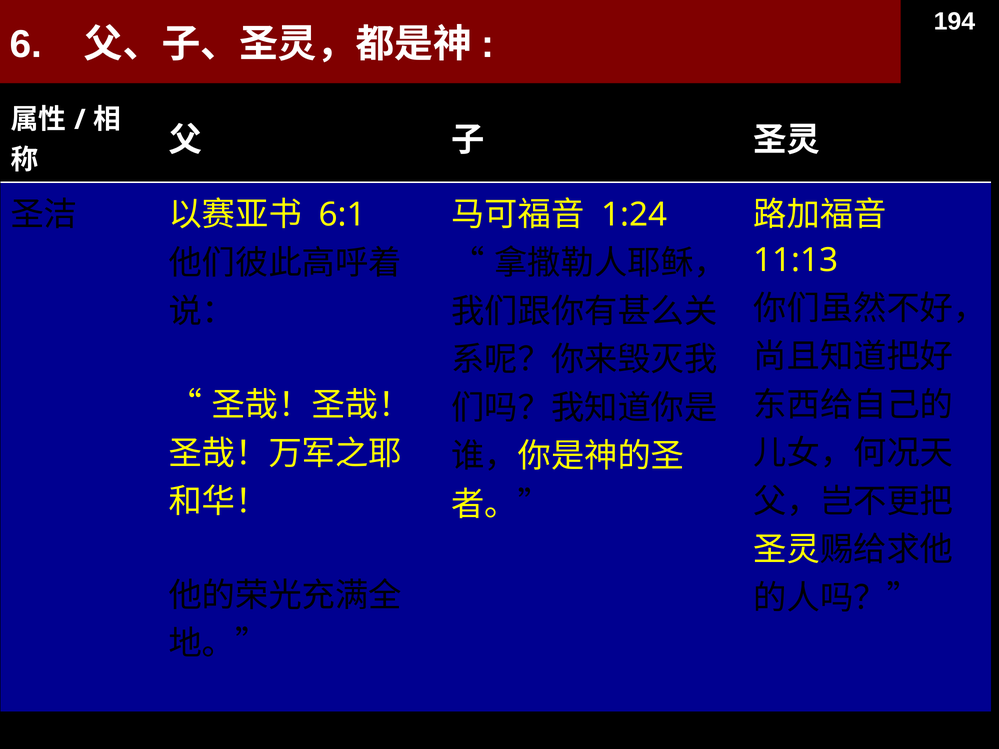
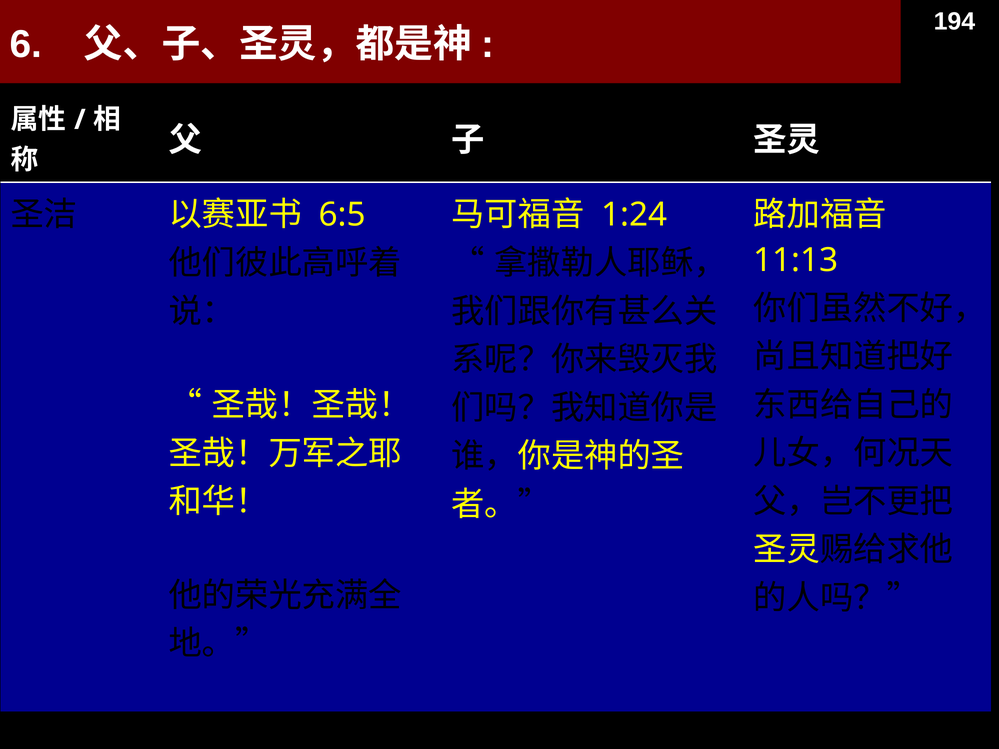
6:1: 6:1 -> 6:5
